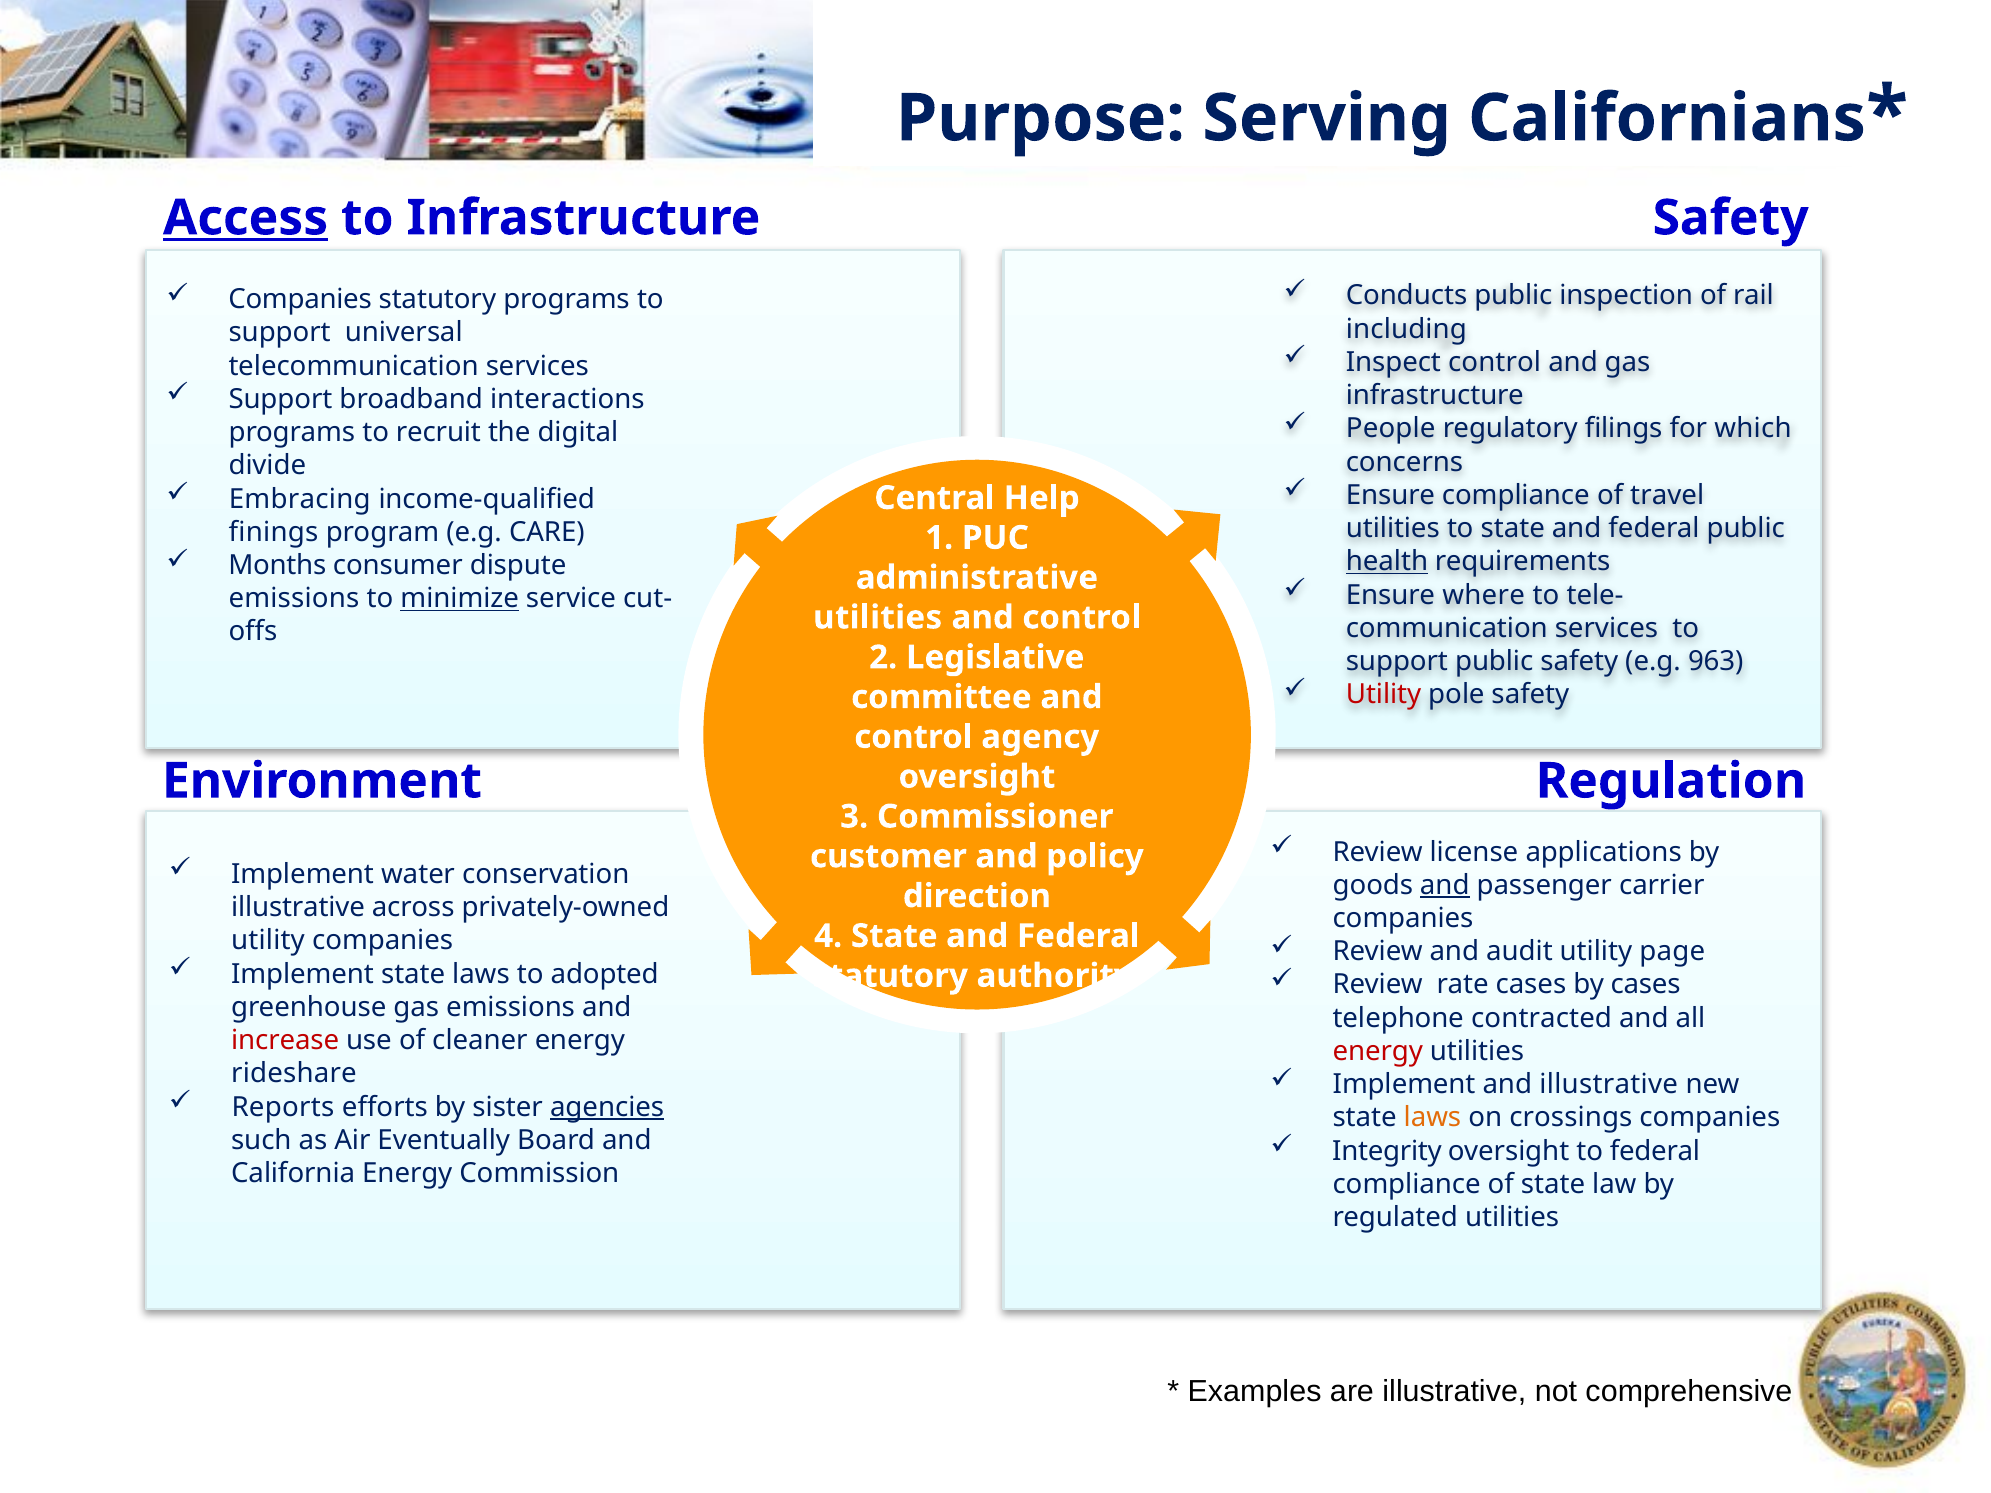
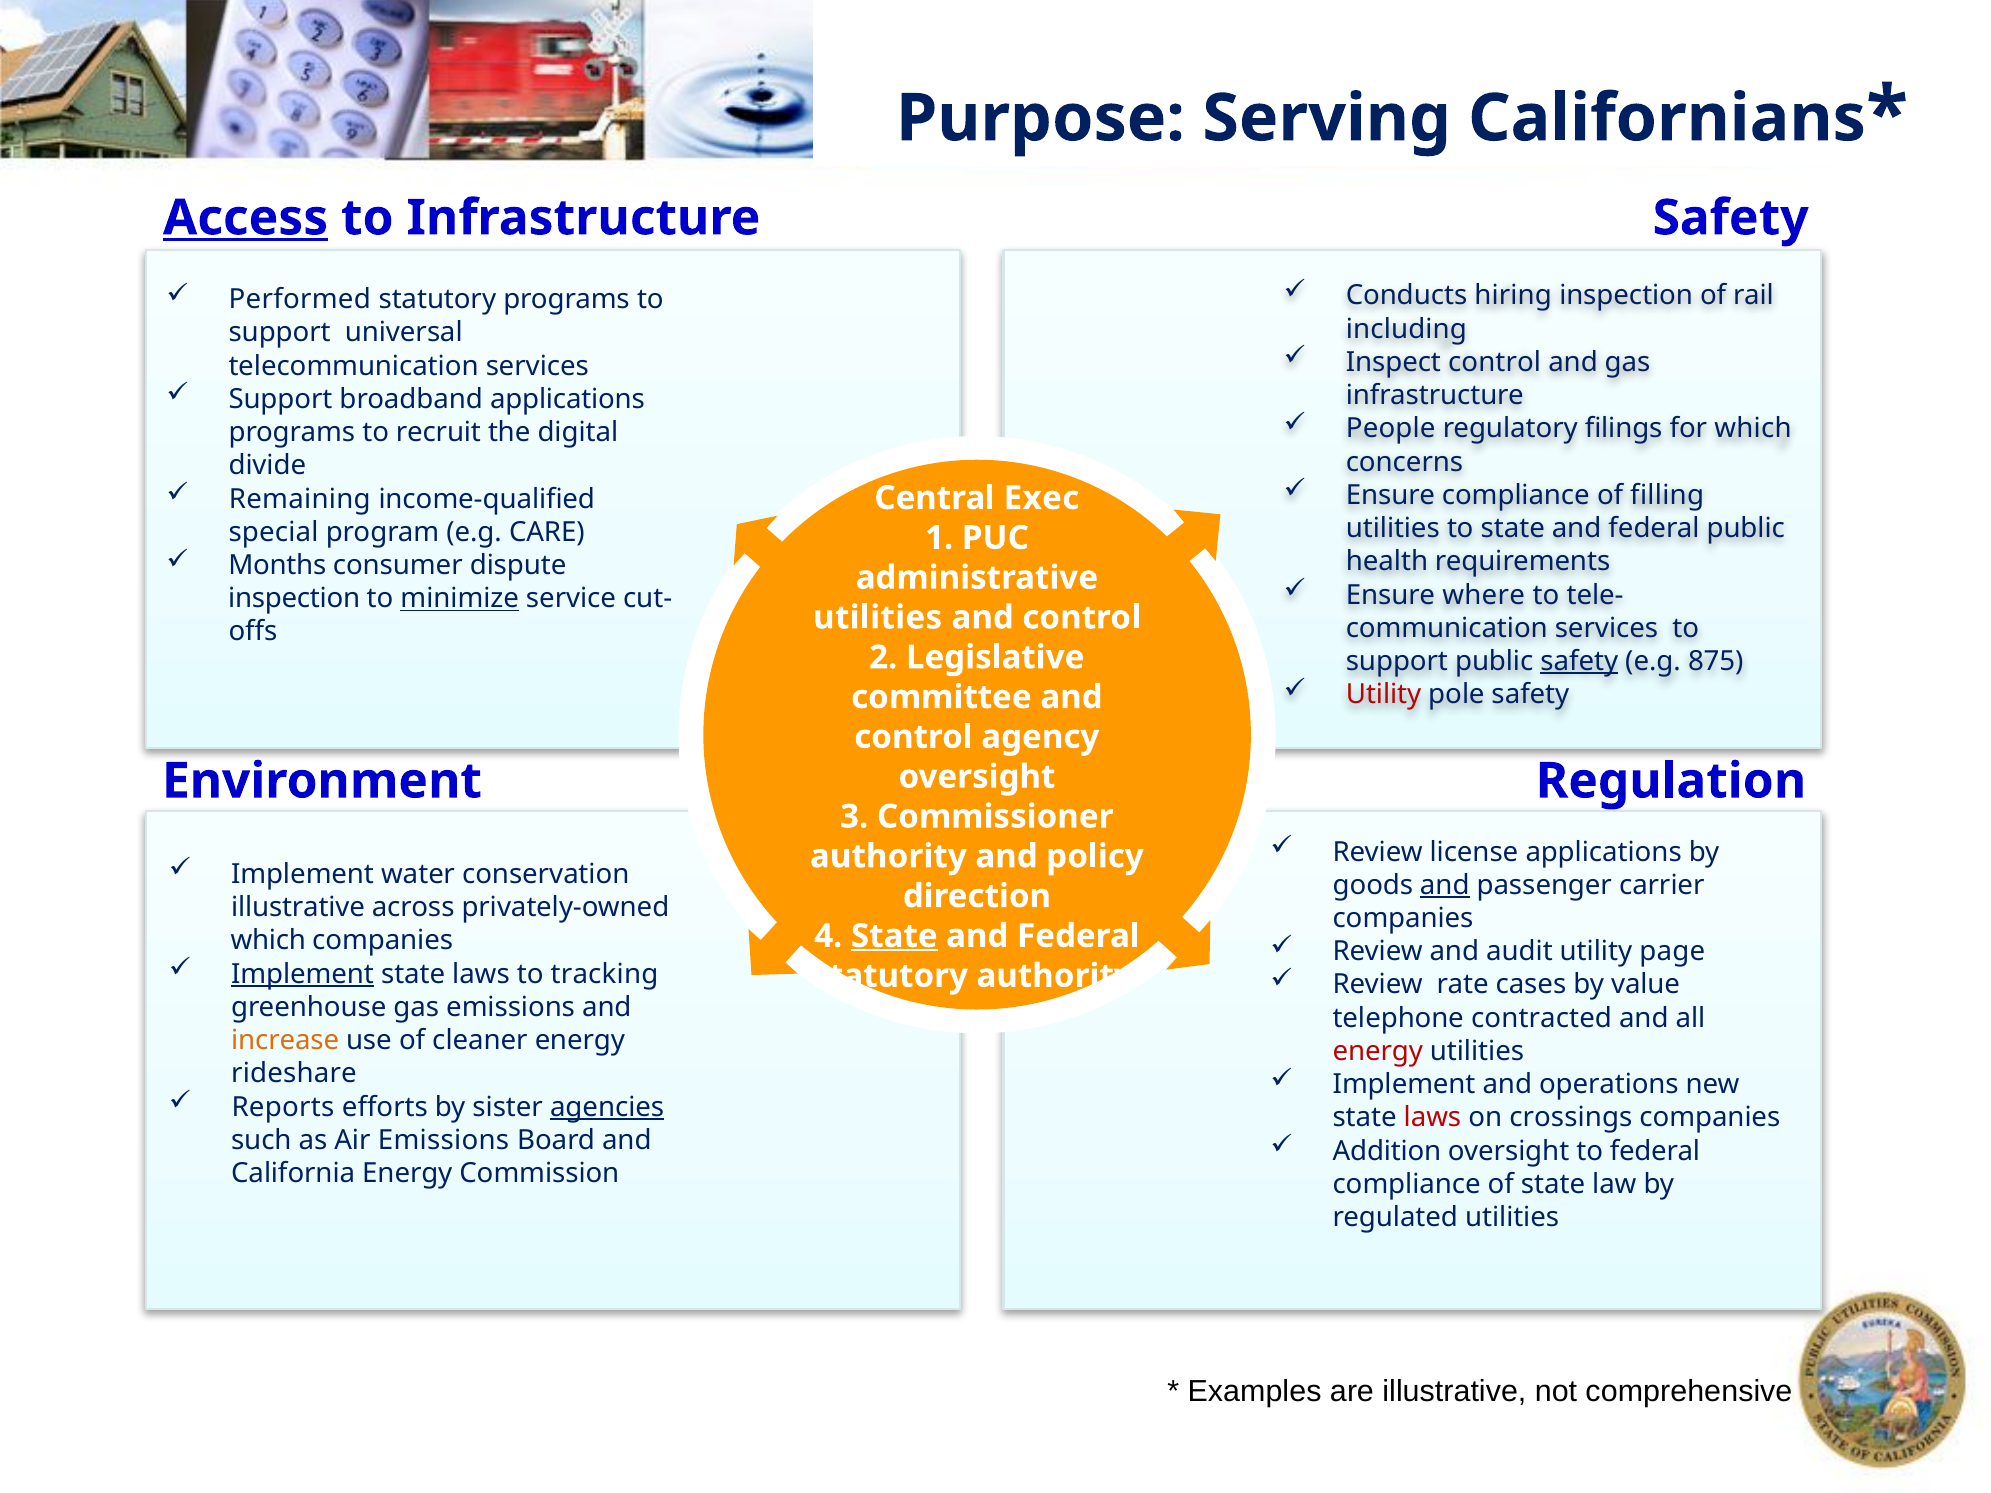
Conducts public: public -> hiring
Companies at (300, 300): Companies -> Performed
broadband interactions: interactions -> applications
travel: travel -> filling
Embracing: Embracing -> Remaining
Help: Help -> Exec
finings: finings -> special
health underline: present -> none
emissions at (294, 599): emissions -> inspection
safety at (1579, 661) underline: none -> present
963: 963 -> 875
customer at (888, 857): customer -> authority
State at (894, 936) underline: none -> present
utility at (268, 941): utility -> which
Implement at (303, 974) underline: none -> present
adopted: adopted -> tracking
by cases: cases -> value
increase colour: red -> orange
and illustrative: illustrative -> operations
laws at (1432, 1118) colour: orange -> red
Air Eventually: Eventually -> Emissions
Integrity: Integrity -> Addition
